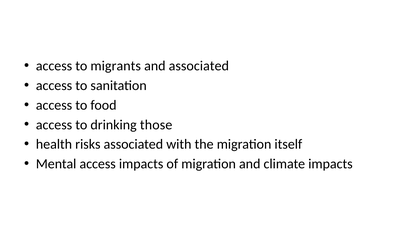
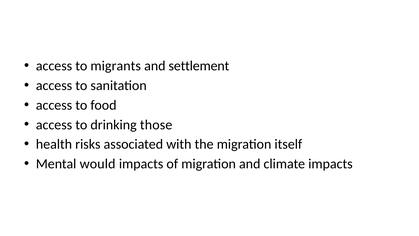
and associated: associated -> settlement
Mental access: access -> would
